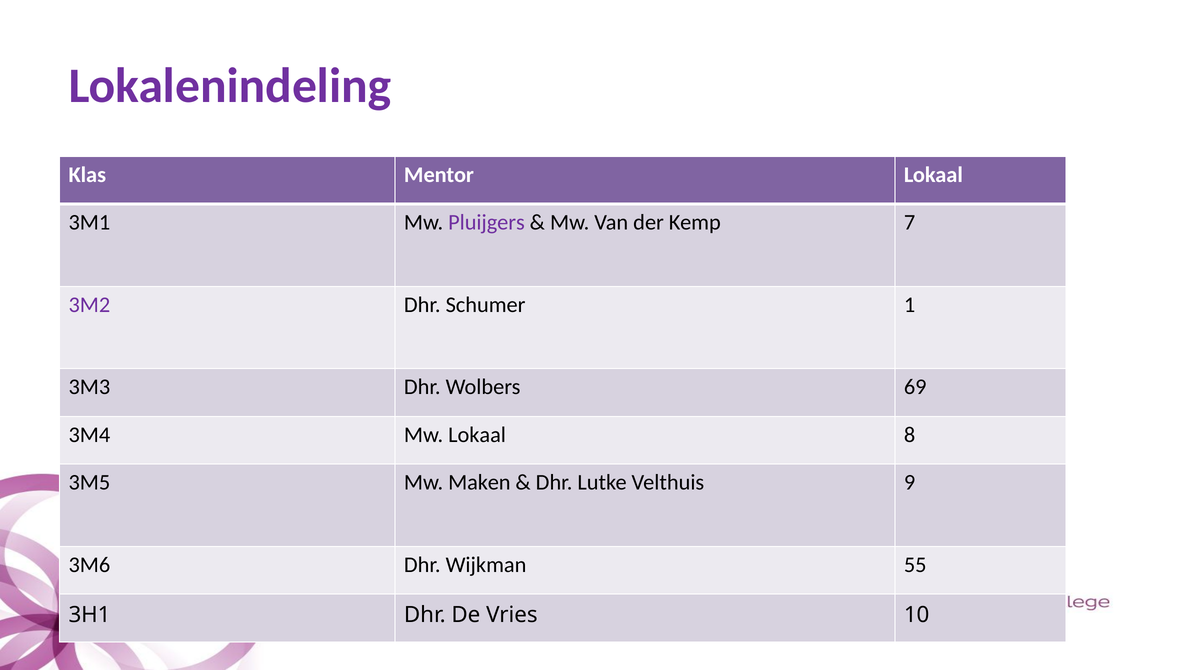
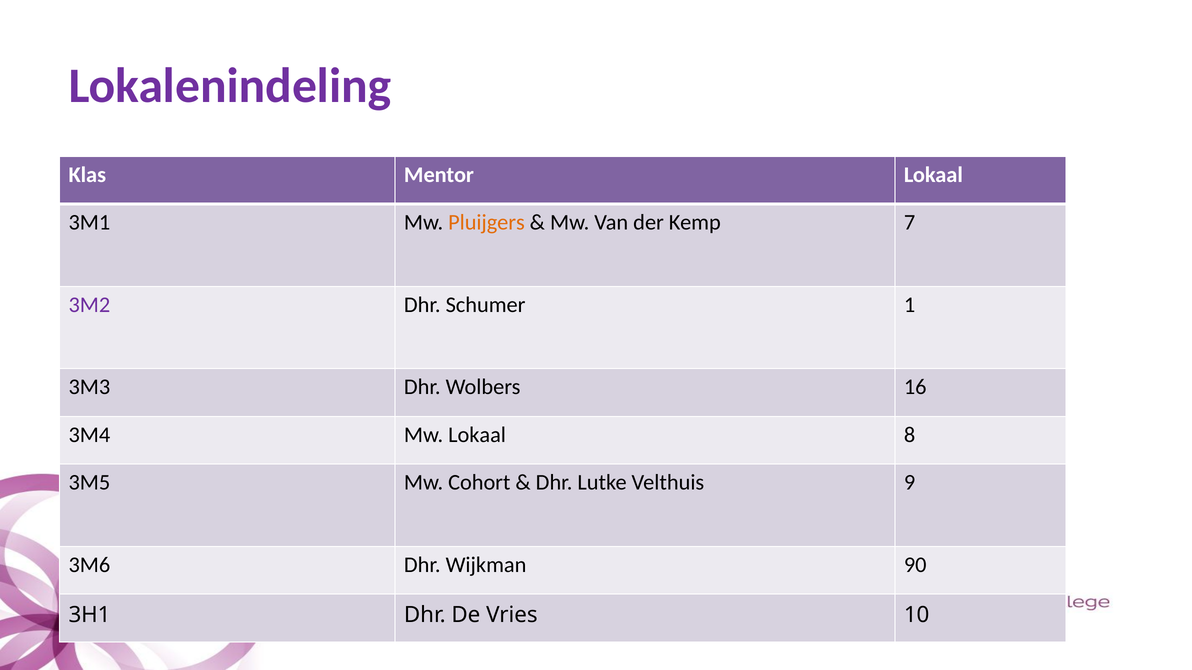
Pluijgers colour: purple -> orange
69: 69 -> 16
Maken: Maken -> Cohort
55: 55 -> 90
